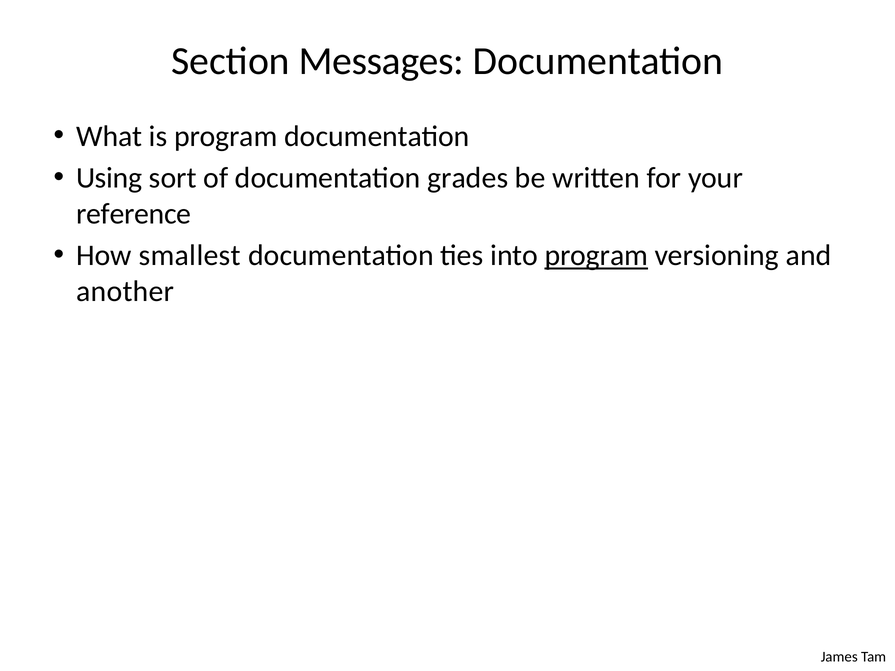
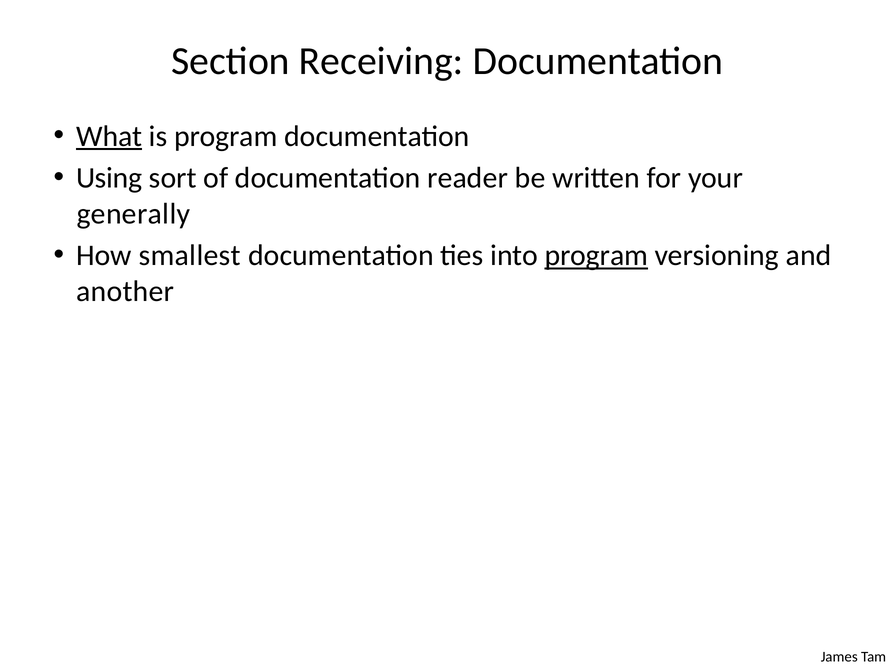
Messages: Messages -> Receiving
What underline: none -> present
grades: grades -> reader
reference: reference -> generally
